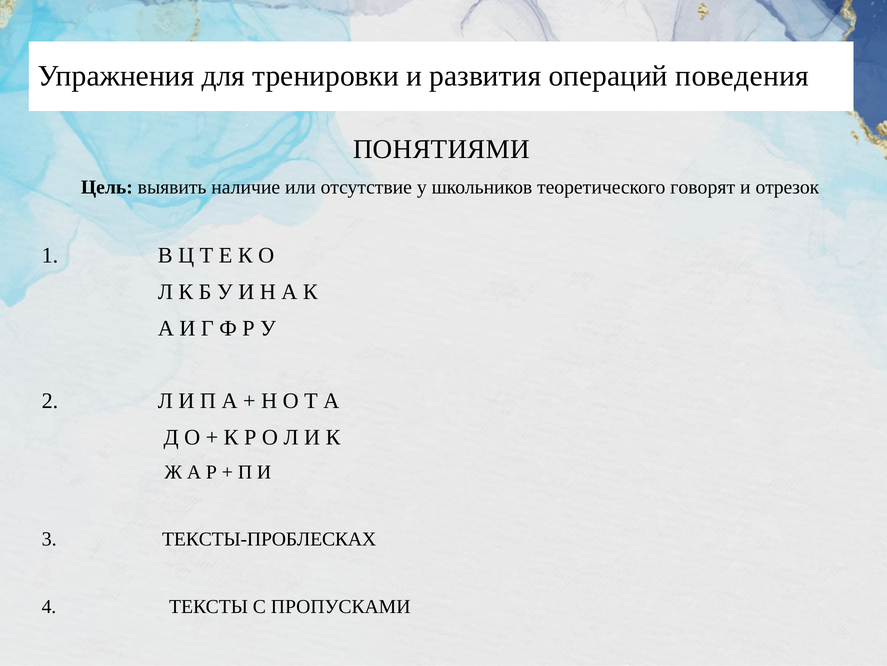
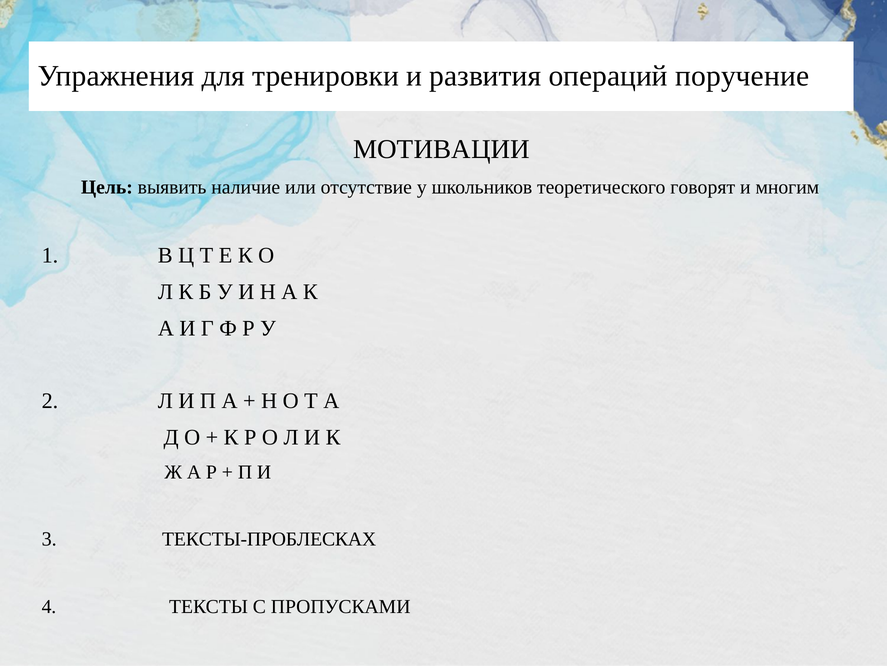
поведения: поведения -> поручение
ПОНЯТИЯМИ: ПОНЯТИЯМИ -> МОТИВАЦИИ
отрезок: отрезок -> многим
